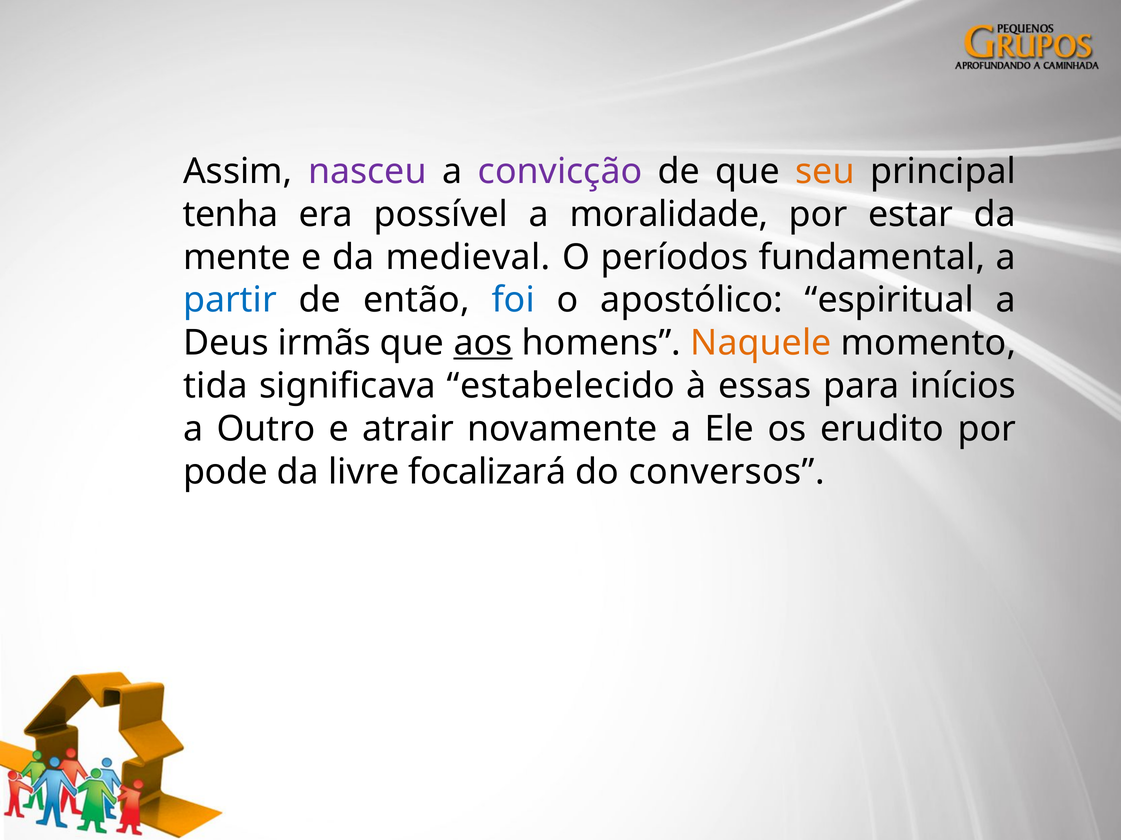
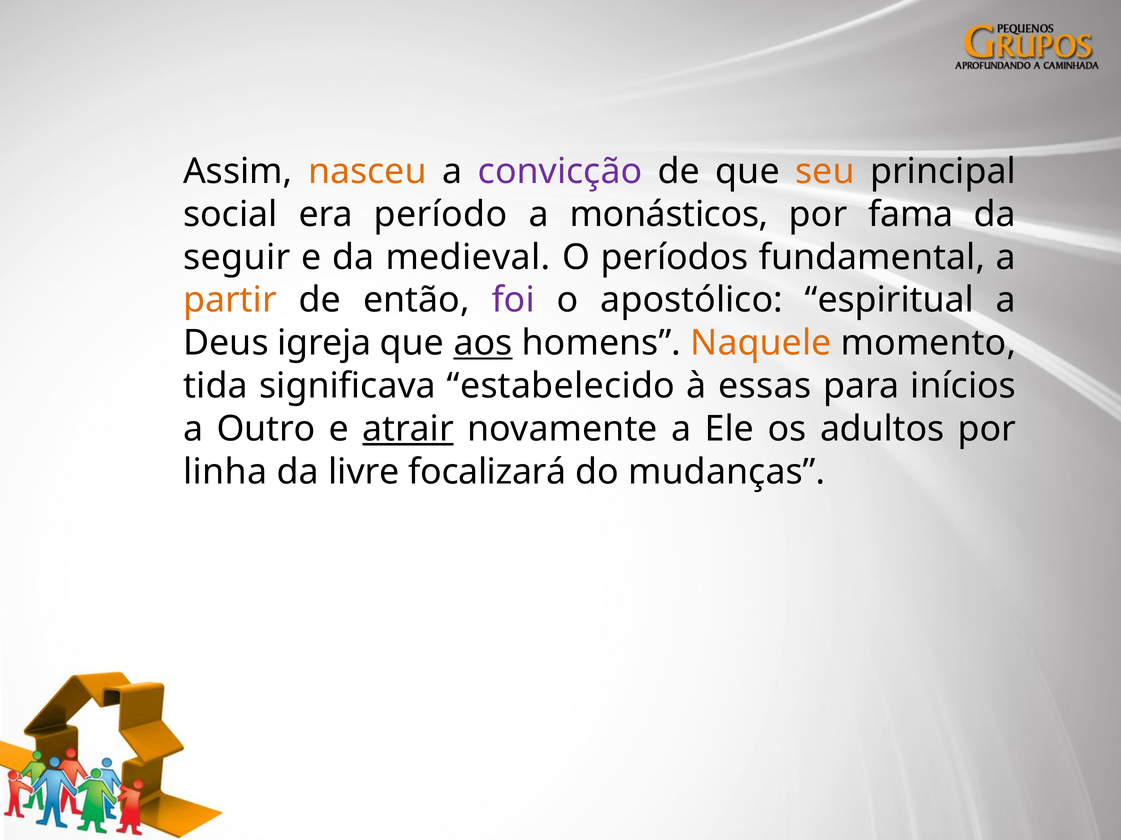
nasceu colour: purple -> orange
tenha: tenha -> social
possível: possível -> período
moralidade: moralidade -> monásticos
estar: estar -> fama
mente: mente -> seguir
partir colour: blue -> orange
foi colour: blue -> purple
irmãs: irmãs -> igreja
atrair underline: none -> present
erudito: erudito -> adultos
pode: pode -> linha
conversos: conversos -> mudanças
